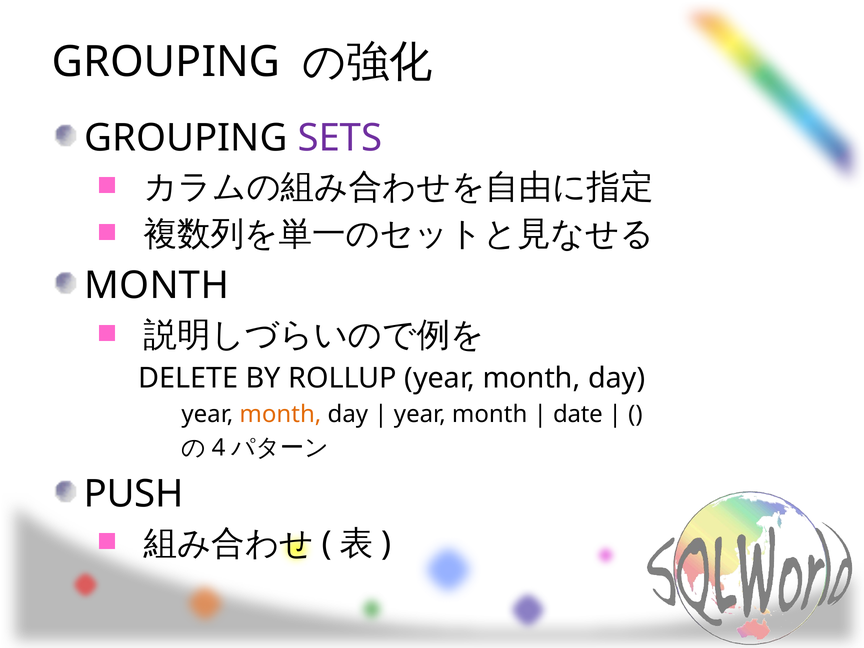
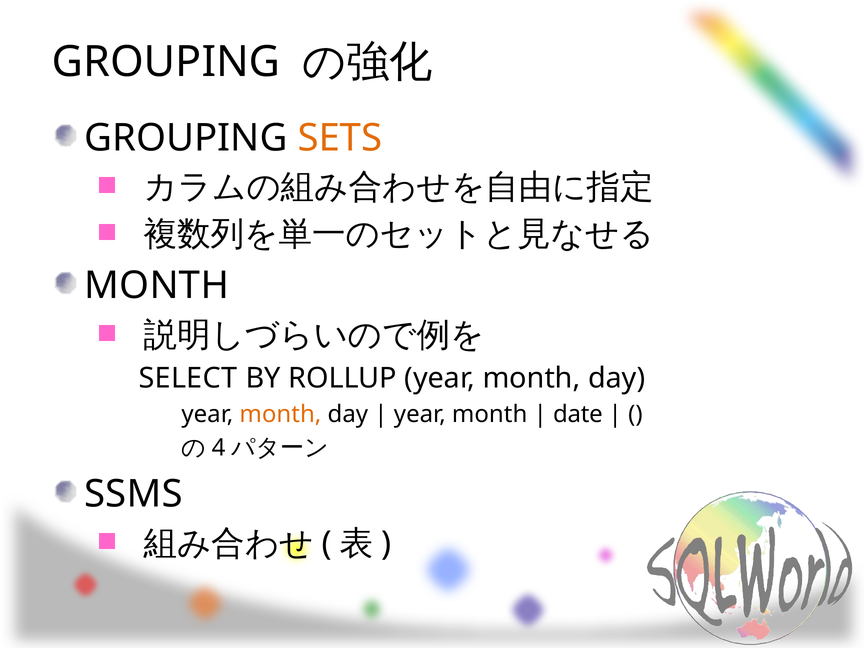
SETS colour: purple -> orange
DELETE: DELETE -> SELECT
PUSH: PUSH -> SSMS
